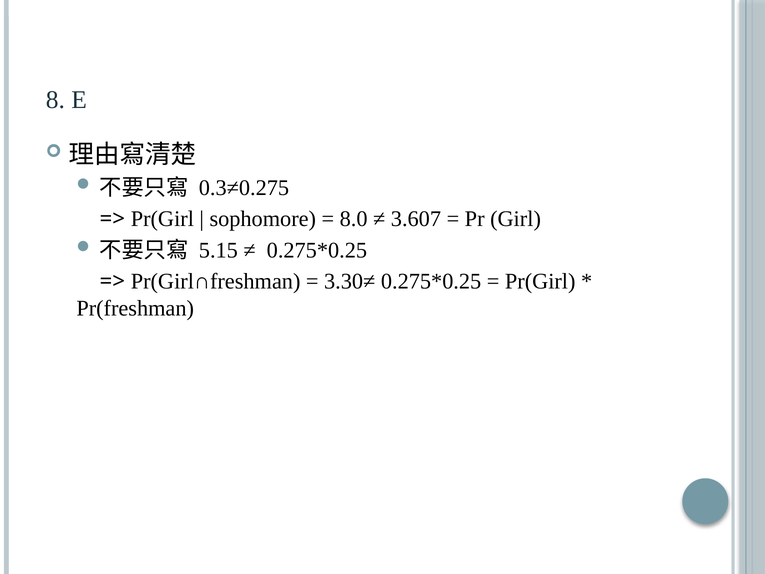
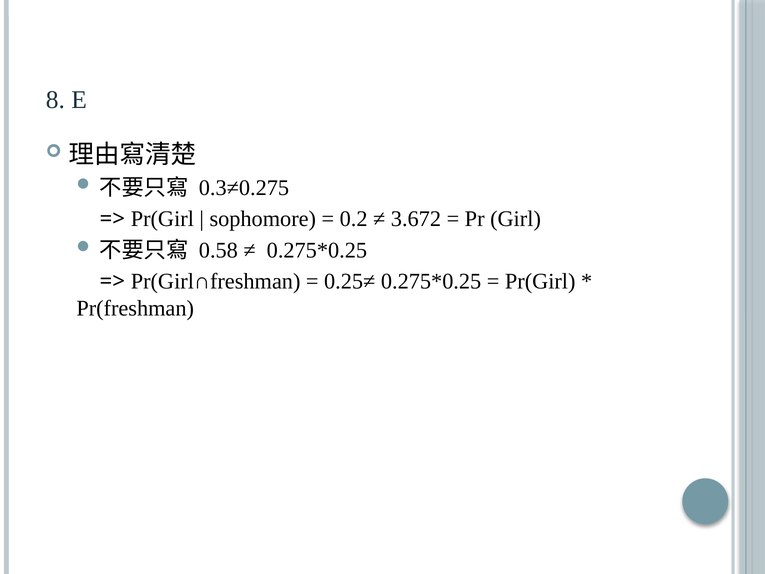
8.0: 8.0 -> 0.2
3.607: 3.607 -> 3.672
5.15: 5.15 -> 0.58
3.30≠: 3.30≠ -> 0.25≠
